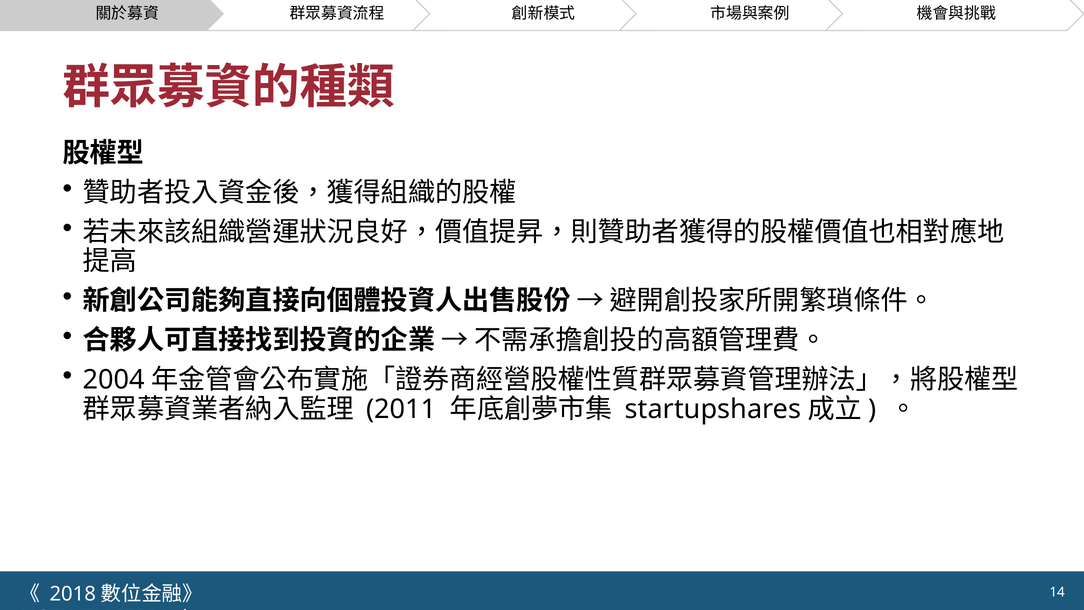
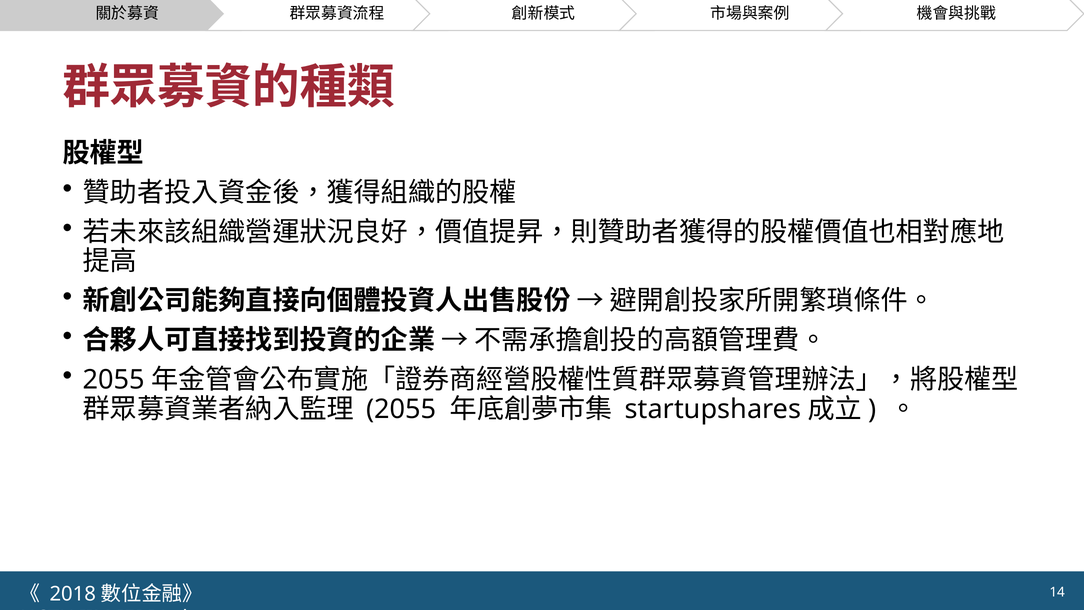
2004 at (114, 380): 2004 -> 2055
2011 at (401, 409): 2011 -> 2055
